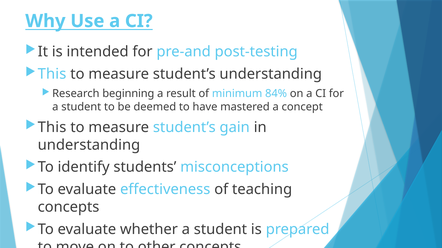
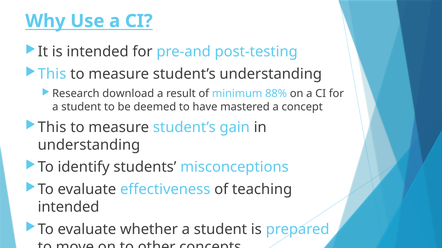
beginning: beginning -> download
84%: 84% -> 88%
concepts at (69, 207): concepts -> intended
